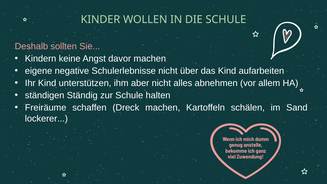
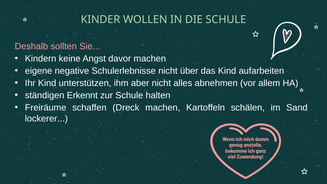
Ständig: Ständig -> Erkennt
